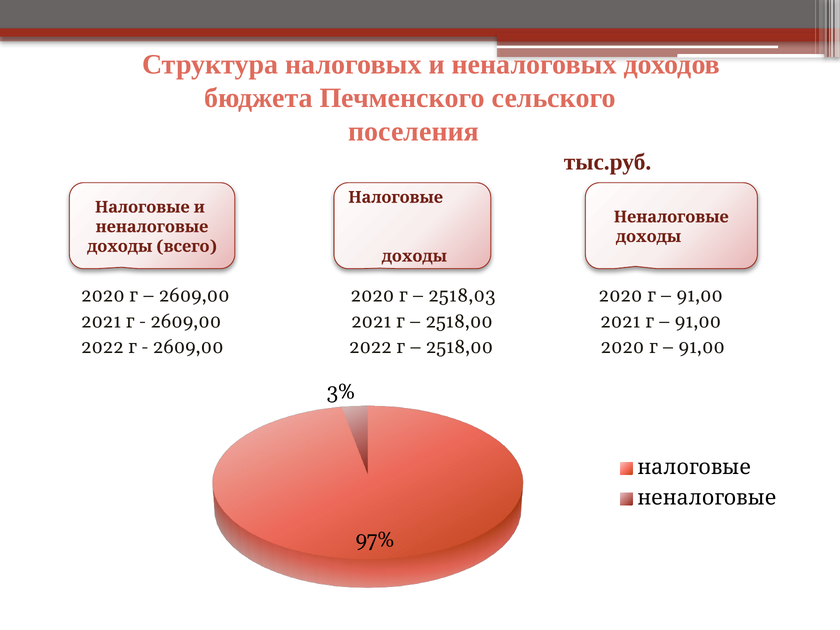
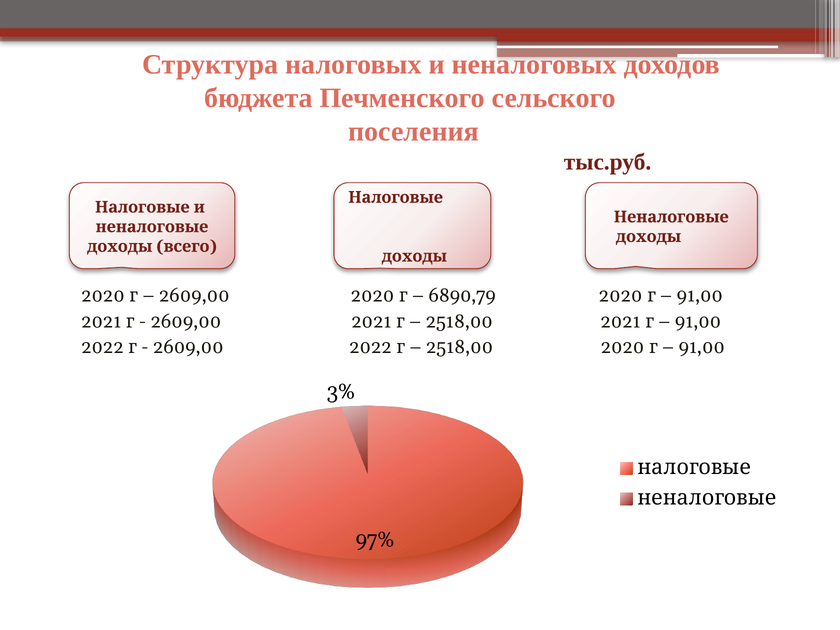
2518,03: 2518,03 -> 6890,79
